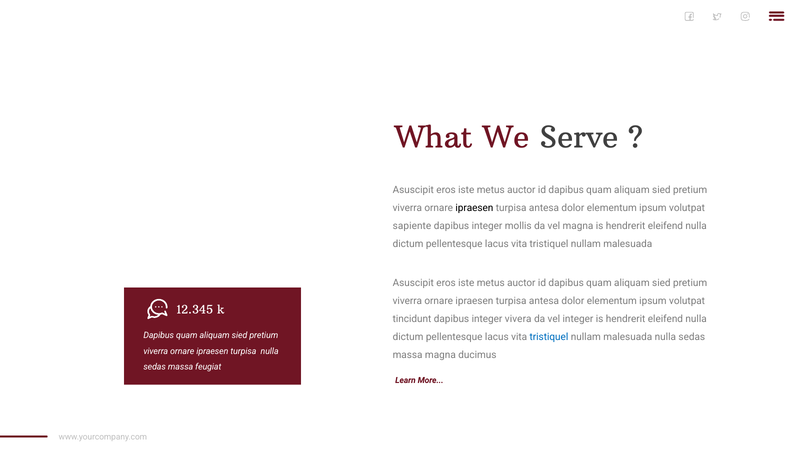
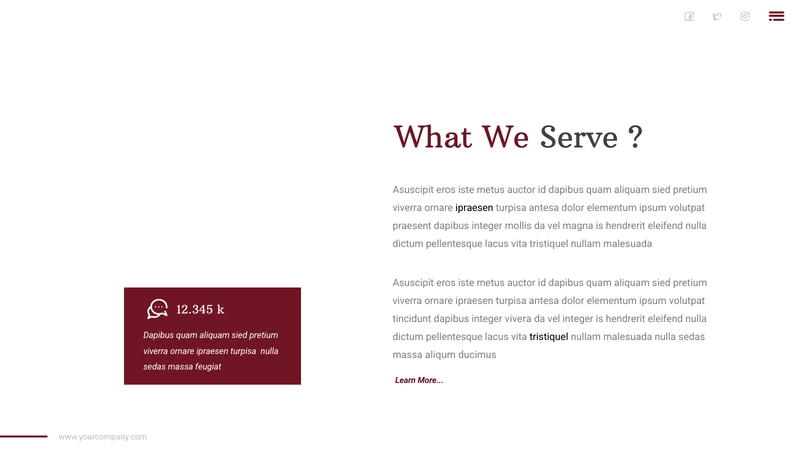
sapiente: sapiente -> praesent
tristiquel at (549, 337) colour: blue -> black
massa magna: magna -> aliqum
